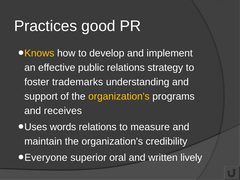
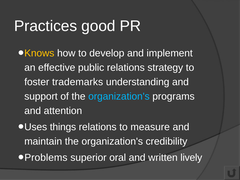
organization's at (119, 96) colour: yellow -> light blue
receives: receives -> attention
words: words -> things
Everyone: Everyone -> Problems
